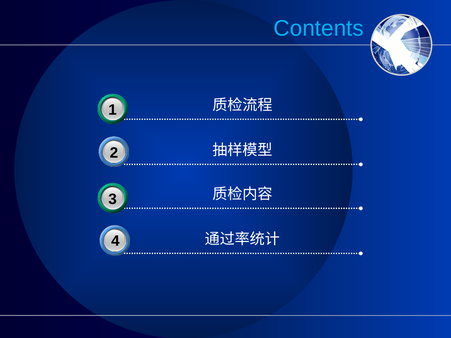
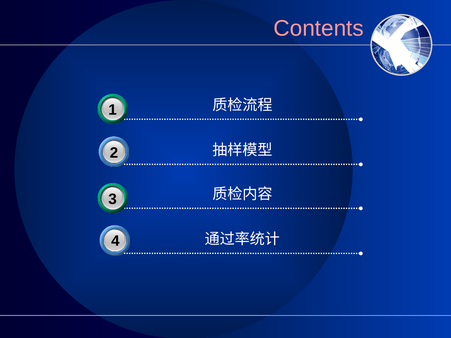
Contents colour: light blue -> pink
